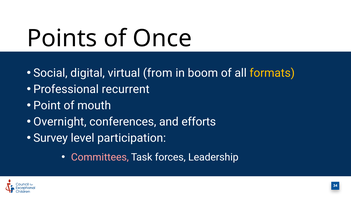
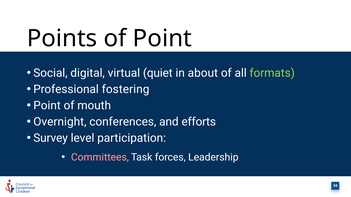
of Once: Once -> Point
from: from -> quiet
boom: boom -> about
formats colour: yellow -> light green
recurrent: recurrent -> fostering
